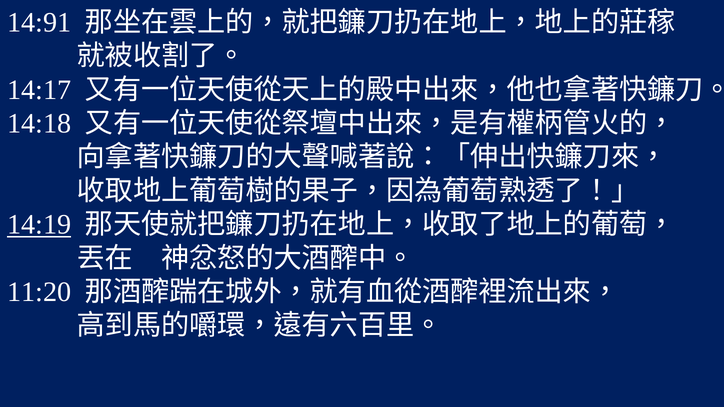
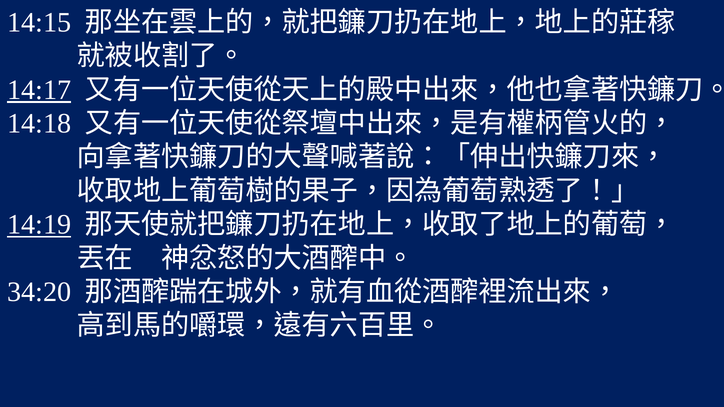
14:91: 14:91 -> 14:15
14:17 underline: none -> present
11:20: 11:20 -> 34:20
